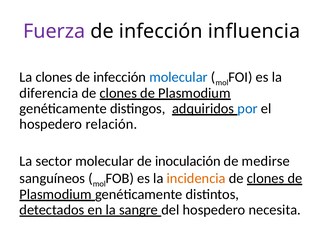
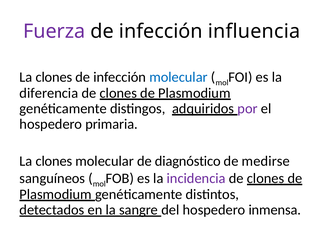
por colour: blue -> purple
relación: relación -> primaria
sector at (54, 161): sector -> clones
inoculación: inoculación -> diagnóstico
incidencia colour: orange -> purple
necesita: necesita -> inmensa
